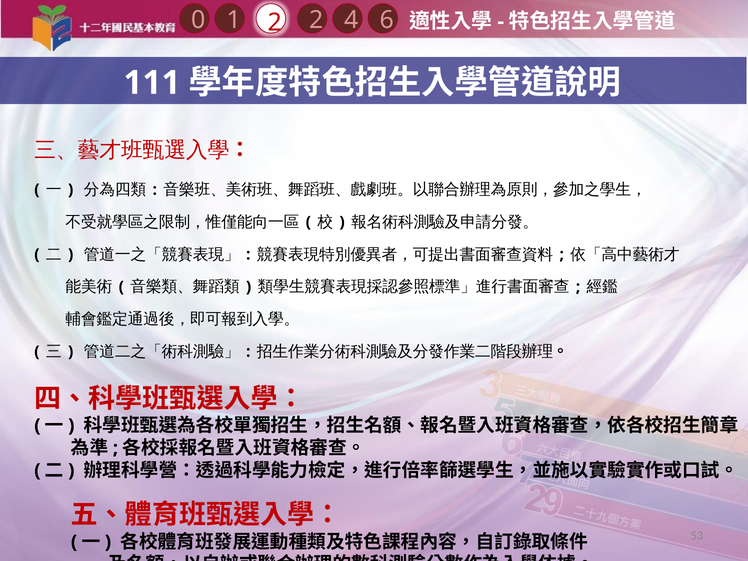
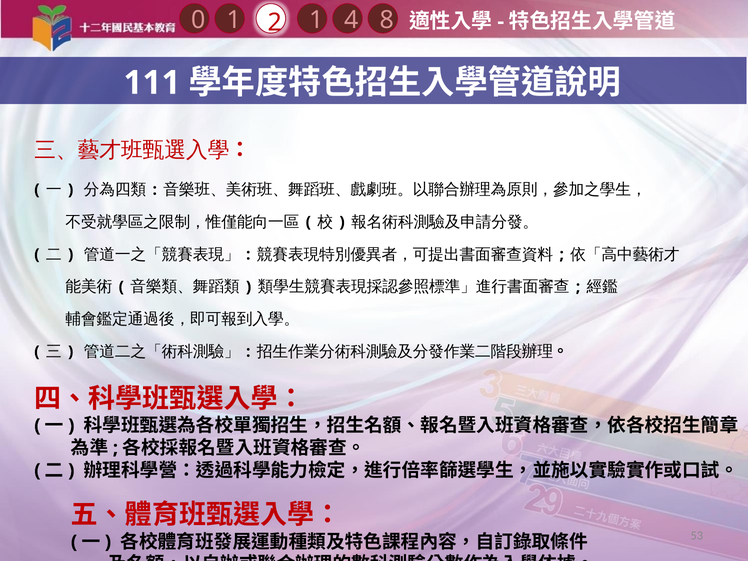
6: 6 -> 8
2 2: 2 -> 1
